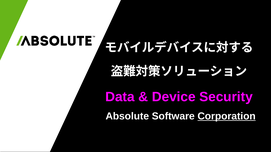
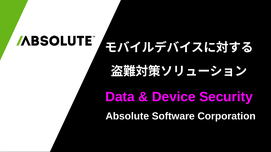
Corporation underline: present -> none
